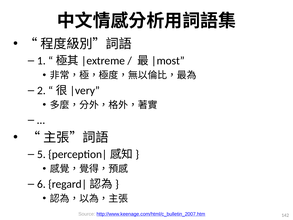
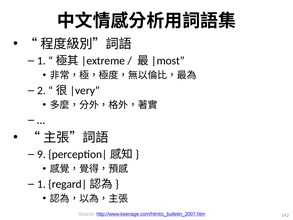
5: 5 -> 9
6 at (41, 184): 6 -> 1
